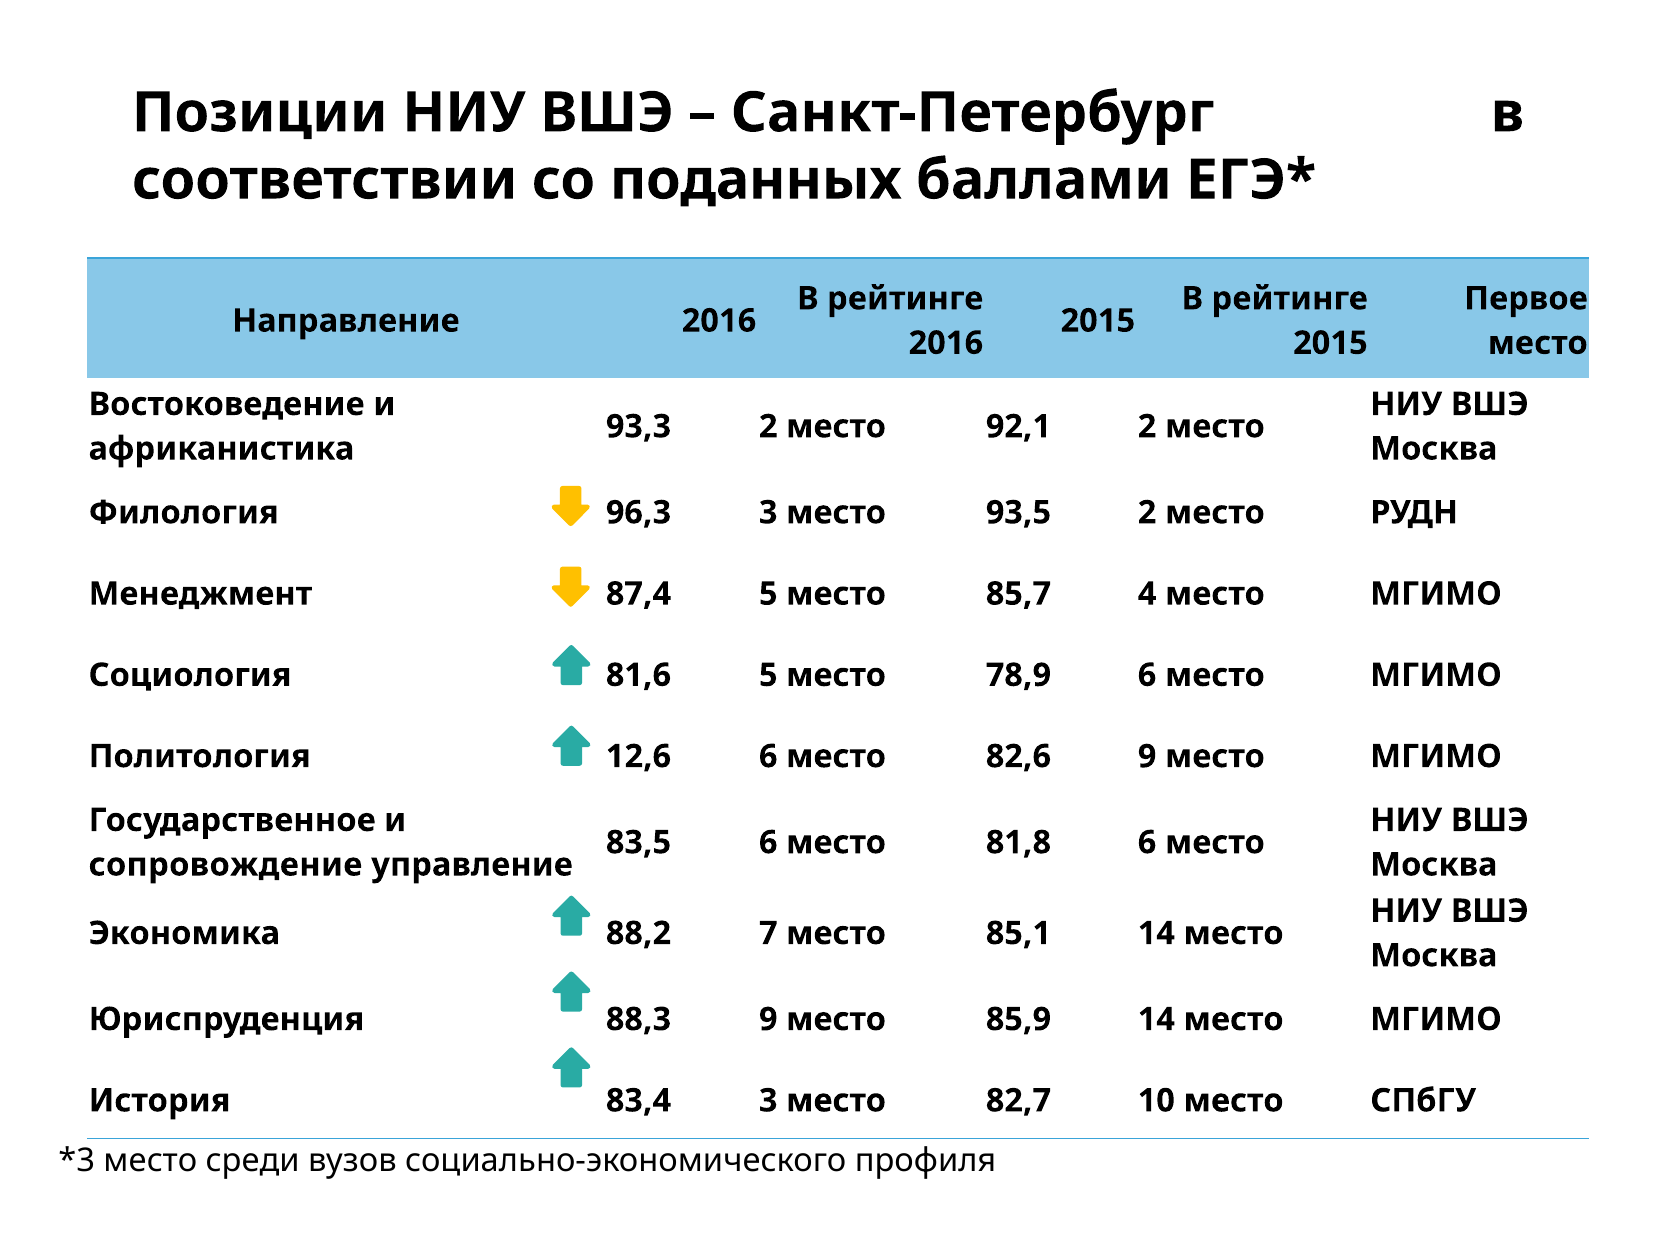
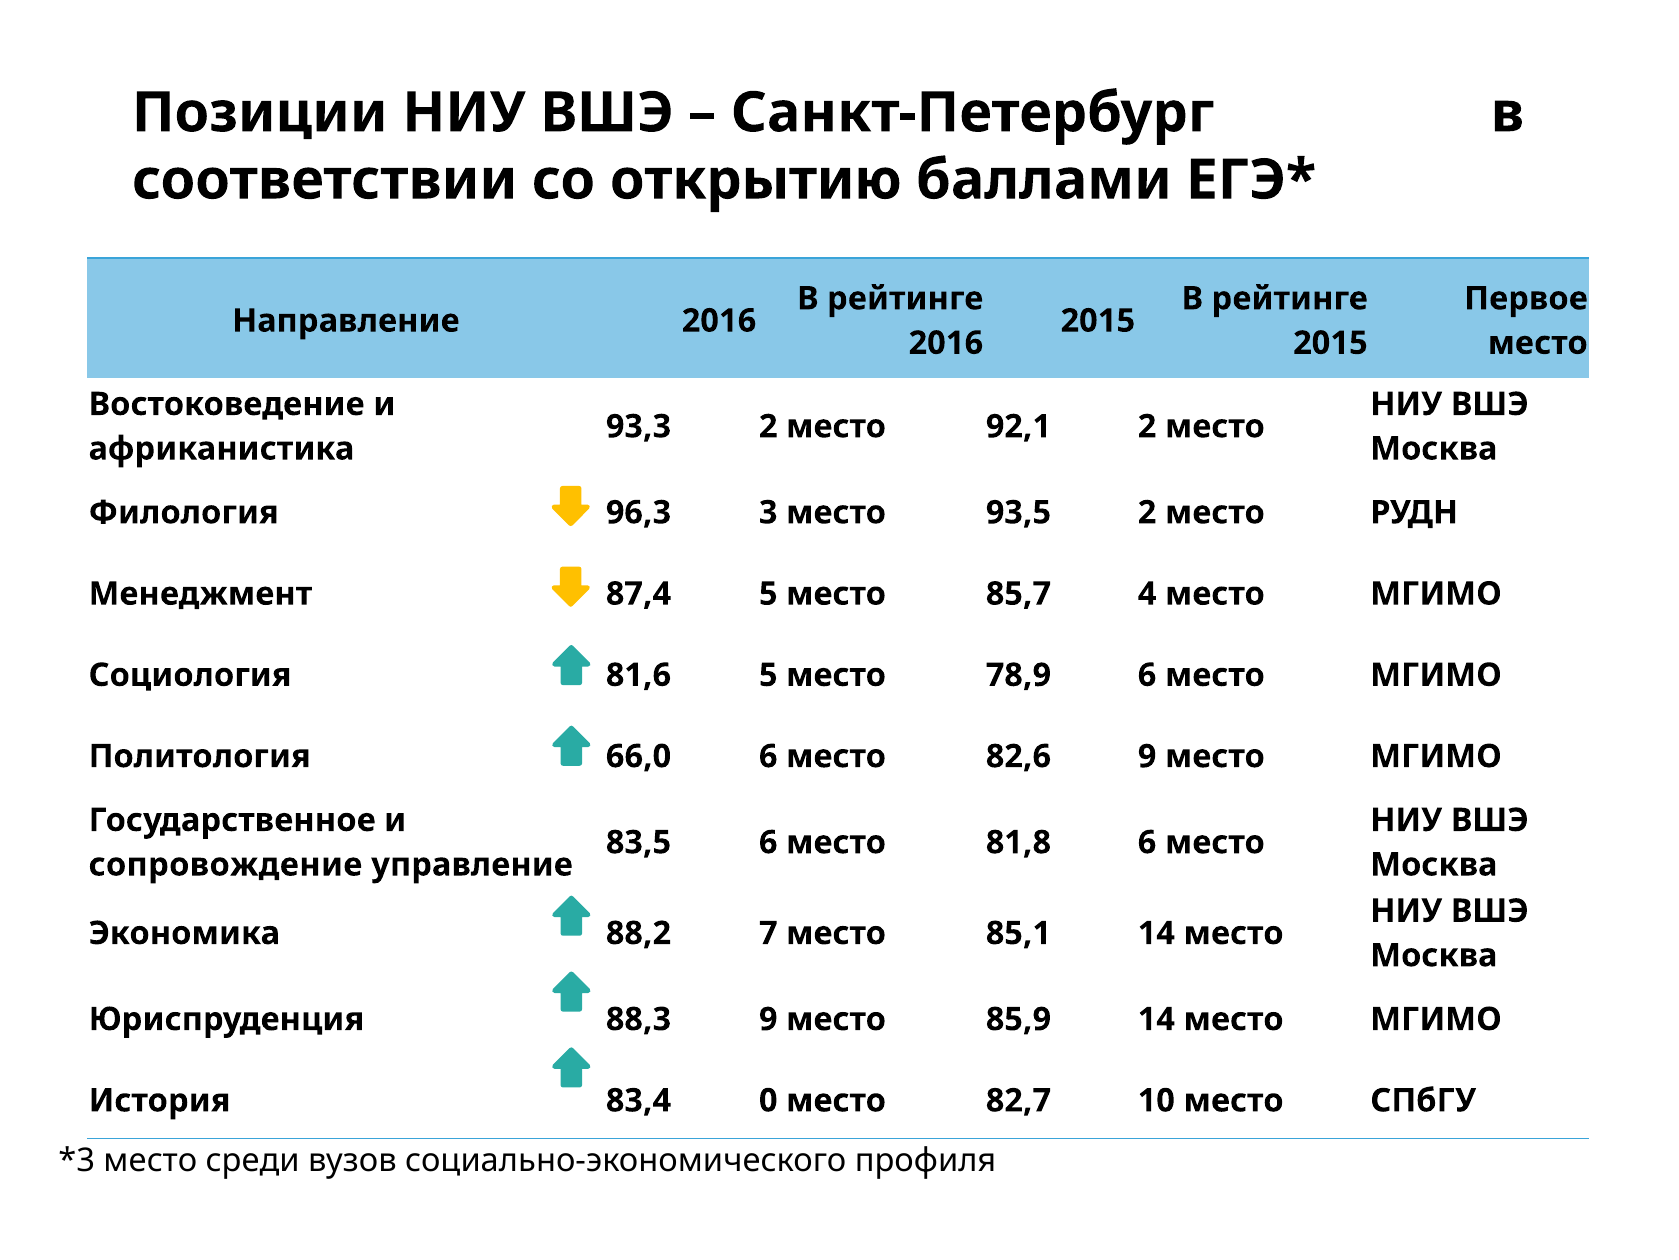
поданных: поданных -> открытию
12,6: 12,6 -> 66,0
83,4 3: 3 -> 0
